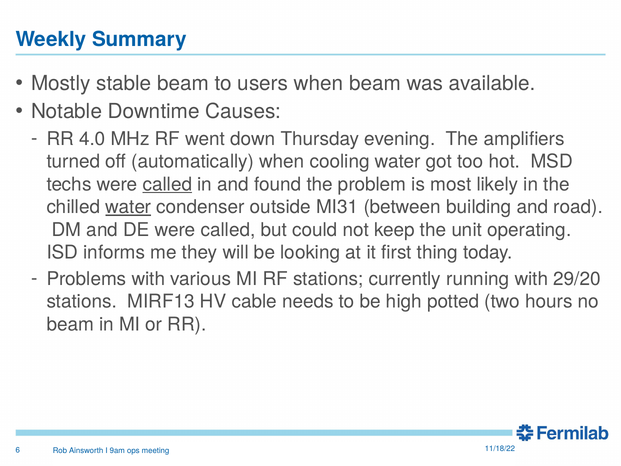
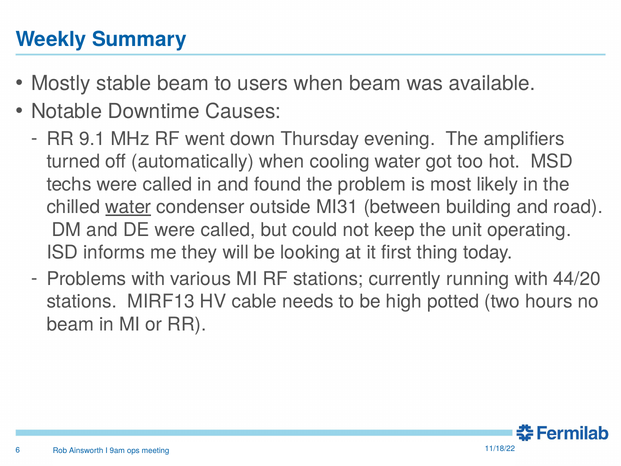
4.0: 4.0 -> 9.1
called at (167, 184) underline: present -> none
29/20: 29/20 -> 44/20
